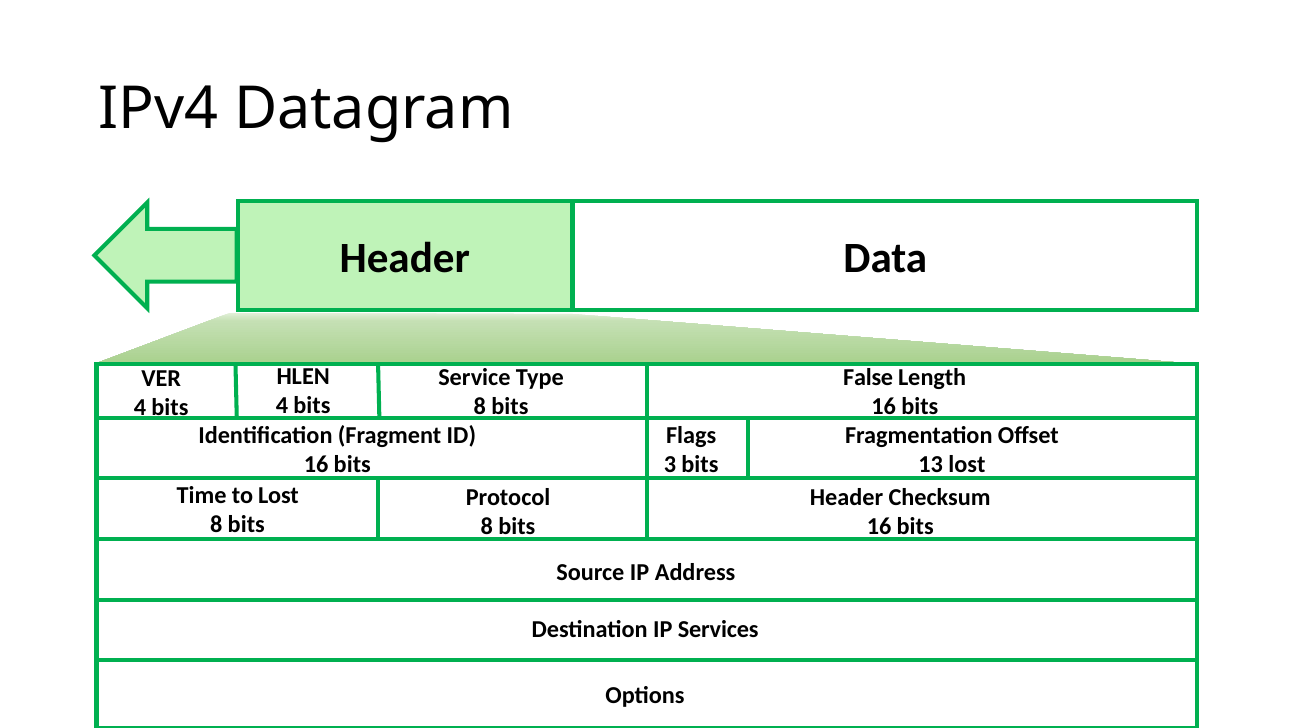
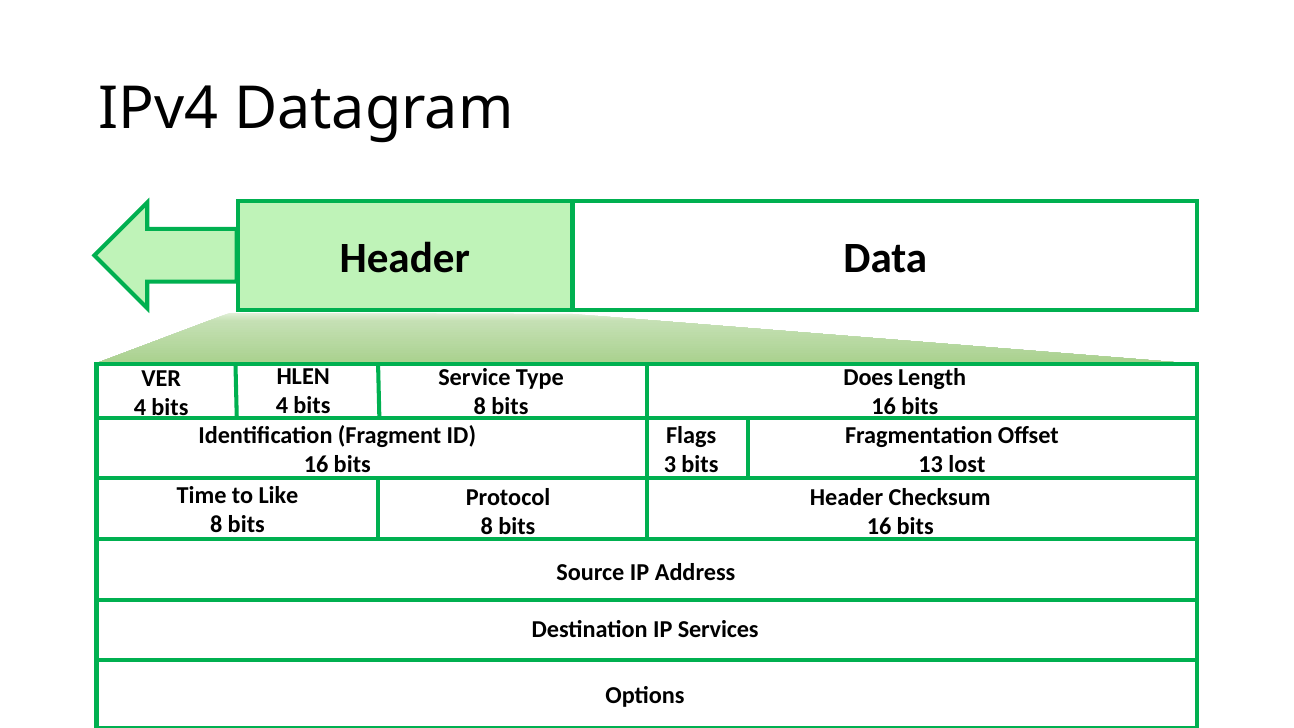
False: False -> Does
to Lost: Lost -> Like
